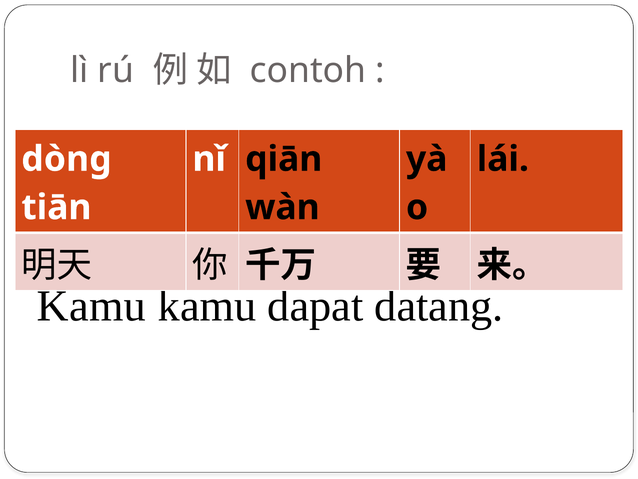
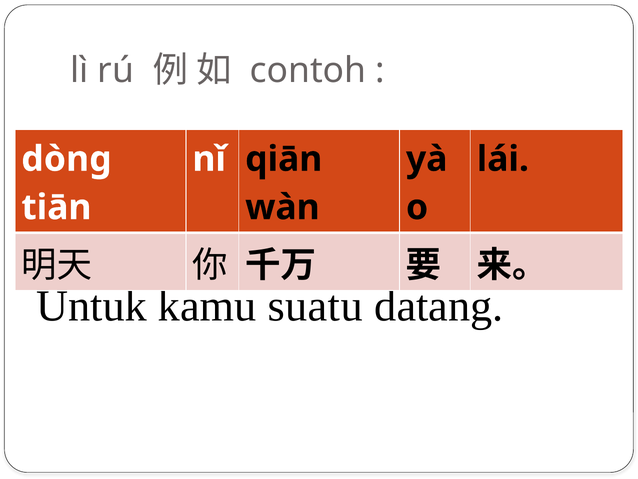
Kamu at (91, 306): Kamu -> Untuk
dapat: dapat -> suatu
